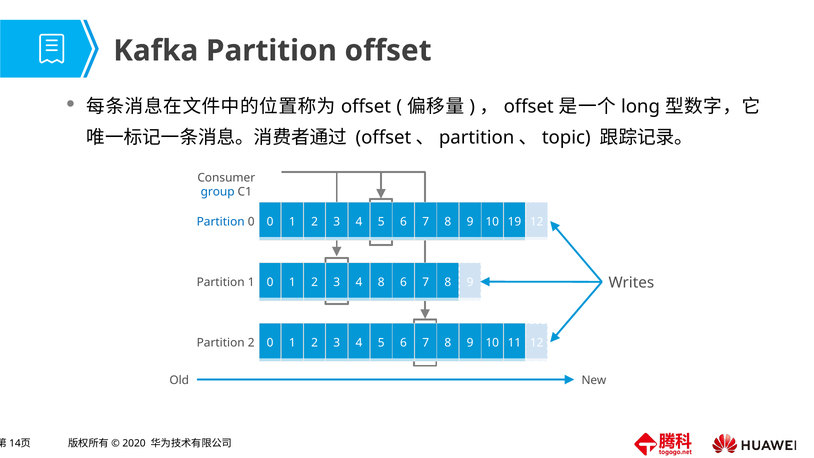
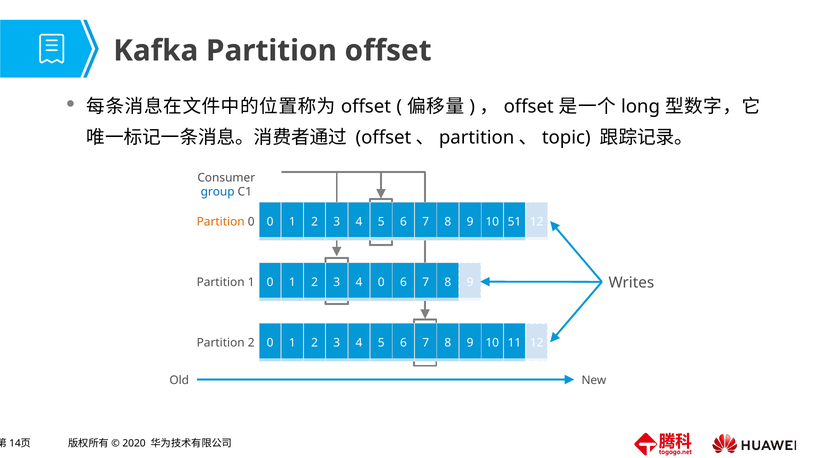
Partition at (221, 222) colour: blue -> orange
19: 19 -> 51
4 8: 8 -> 0
